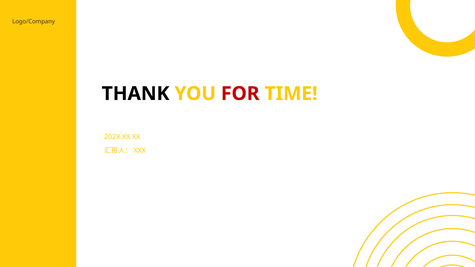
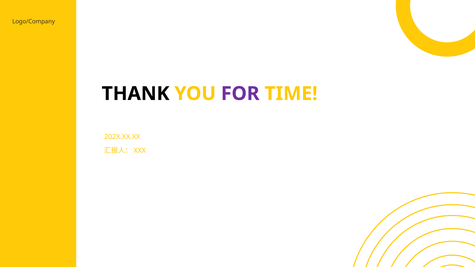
FOR colour: red -> purple
